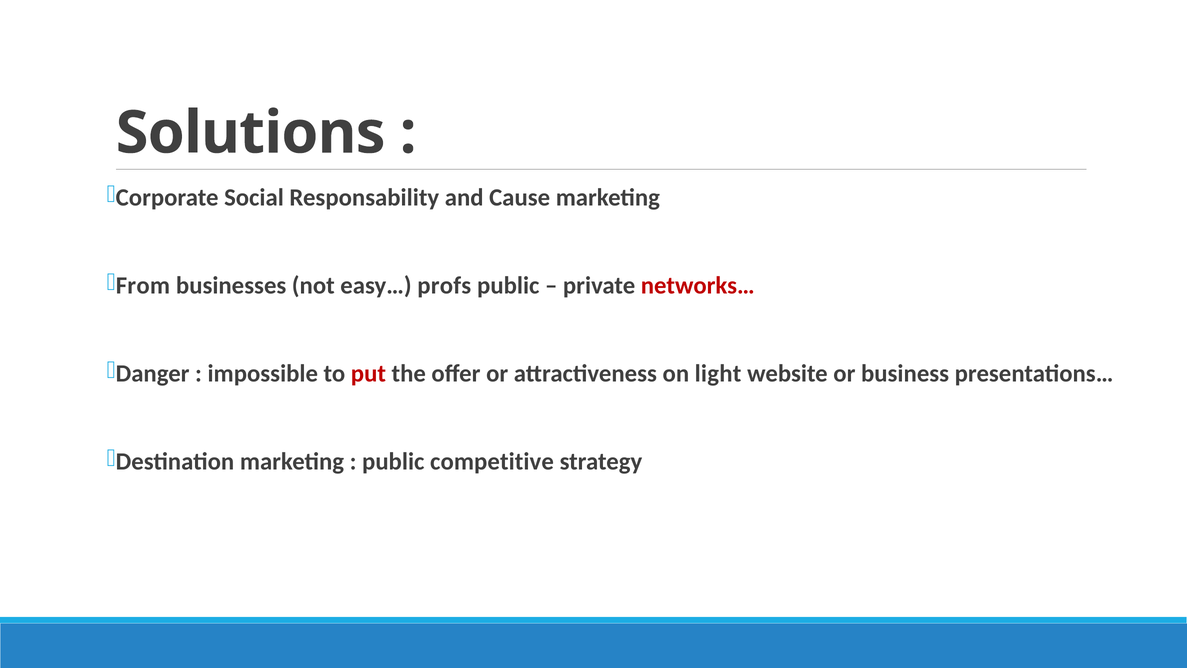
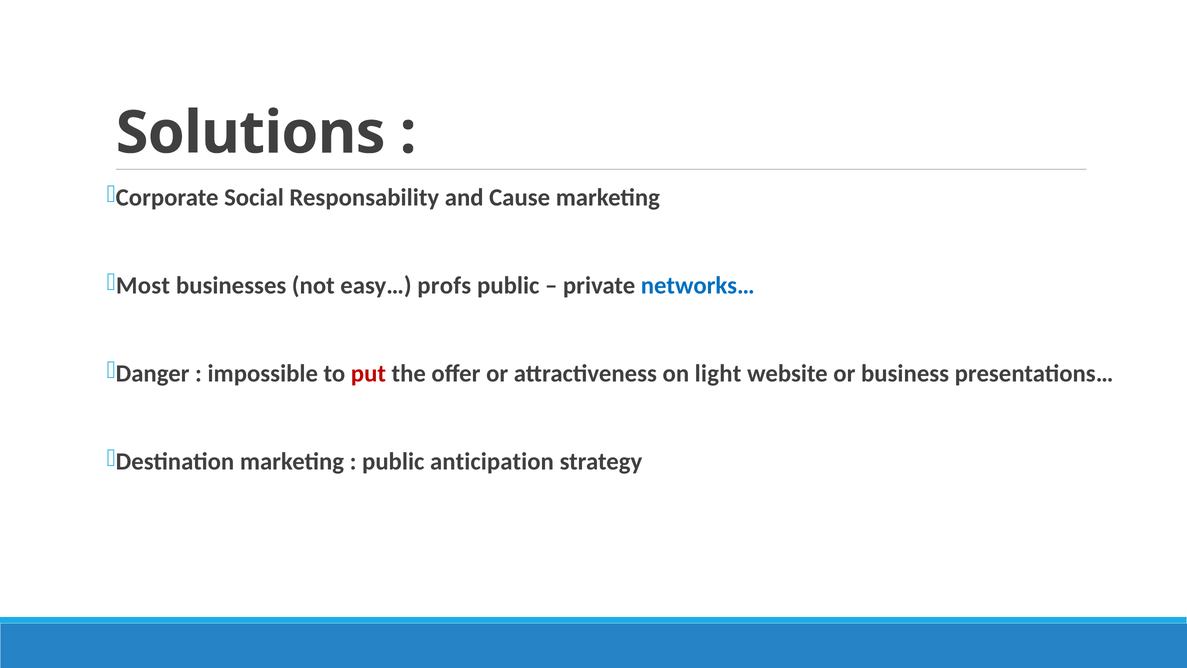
From: From -> Most
networks… colour: red -> blue
competitive: competitive -> anticipation
